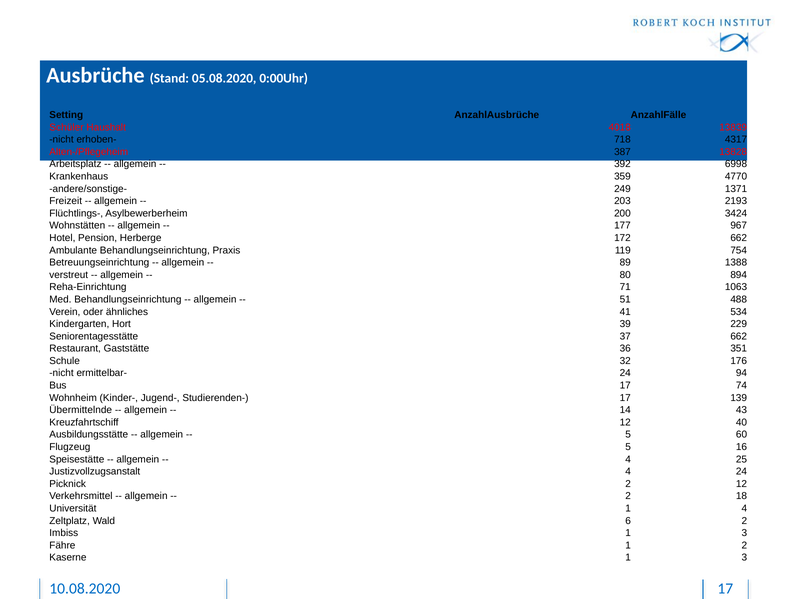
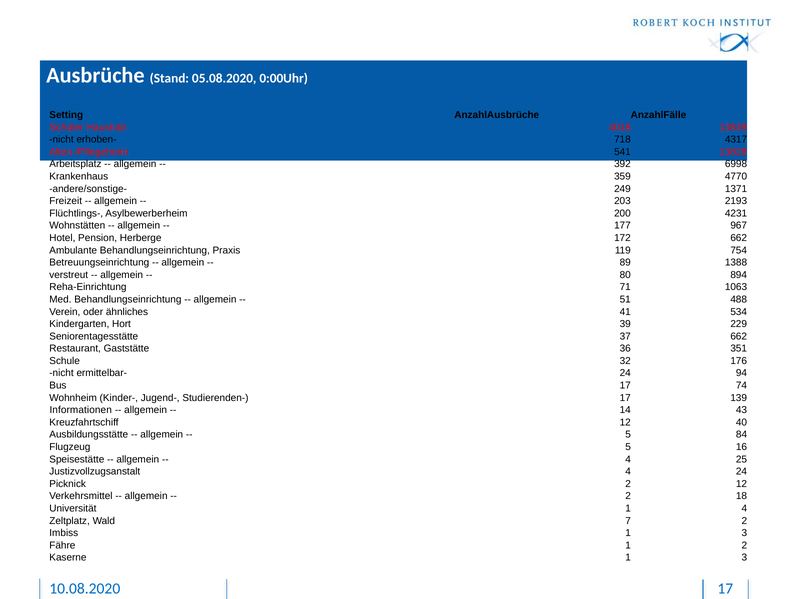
387: 387 -> 541
3424: 3424 -> 4231
Übermittelnde: Übermittelnde -> Informationen
60: 60 -> 84
6: 6 -> 7
